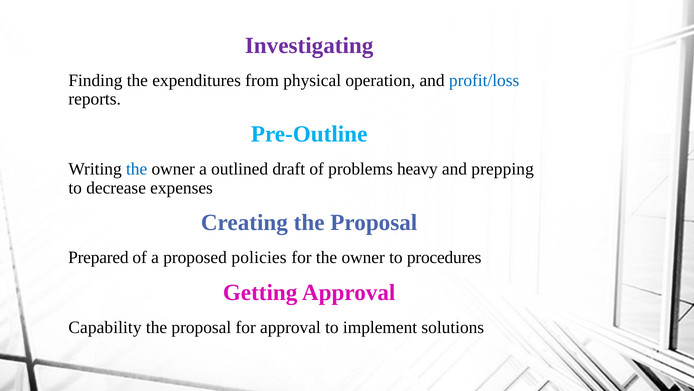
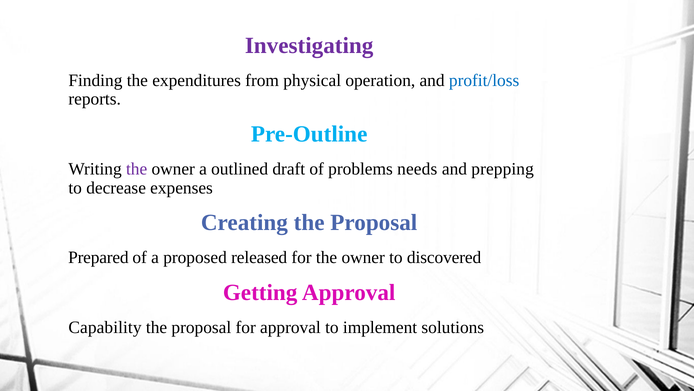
the at (137, 169) colour: blue -> purple
heavy: heavy -> needs
policies: policies -> released
procedures: procedures -> discovered
